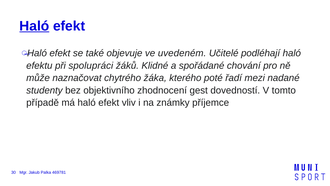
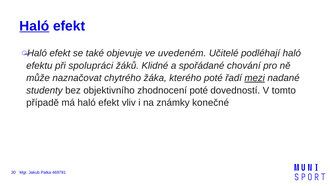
mezi underline: none -> present
zhodnocení gest: gest -> poté
příjemce: příjemce -> konečné
